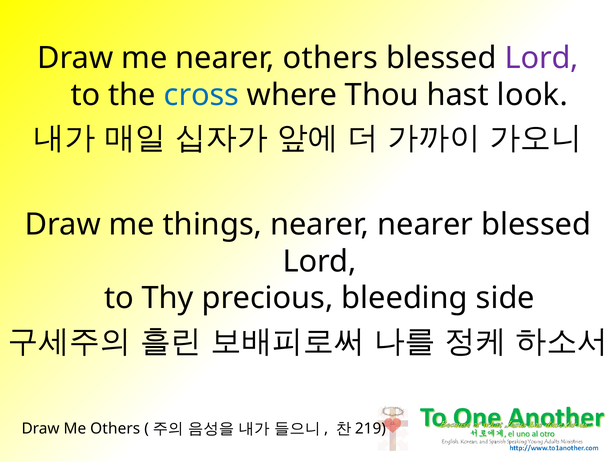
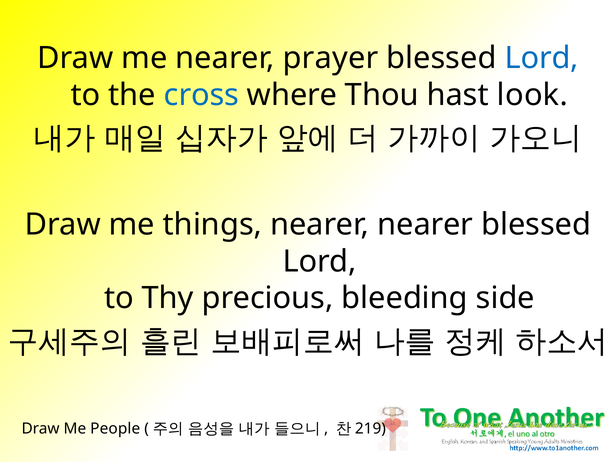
nearer others: others -> prayer
Lord at (542, 58) colour: purple -> blue
Me Others: Others -> People
